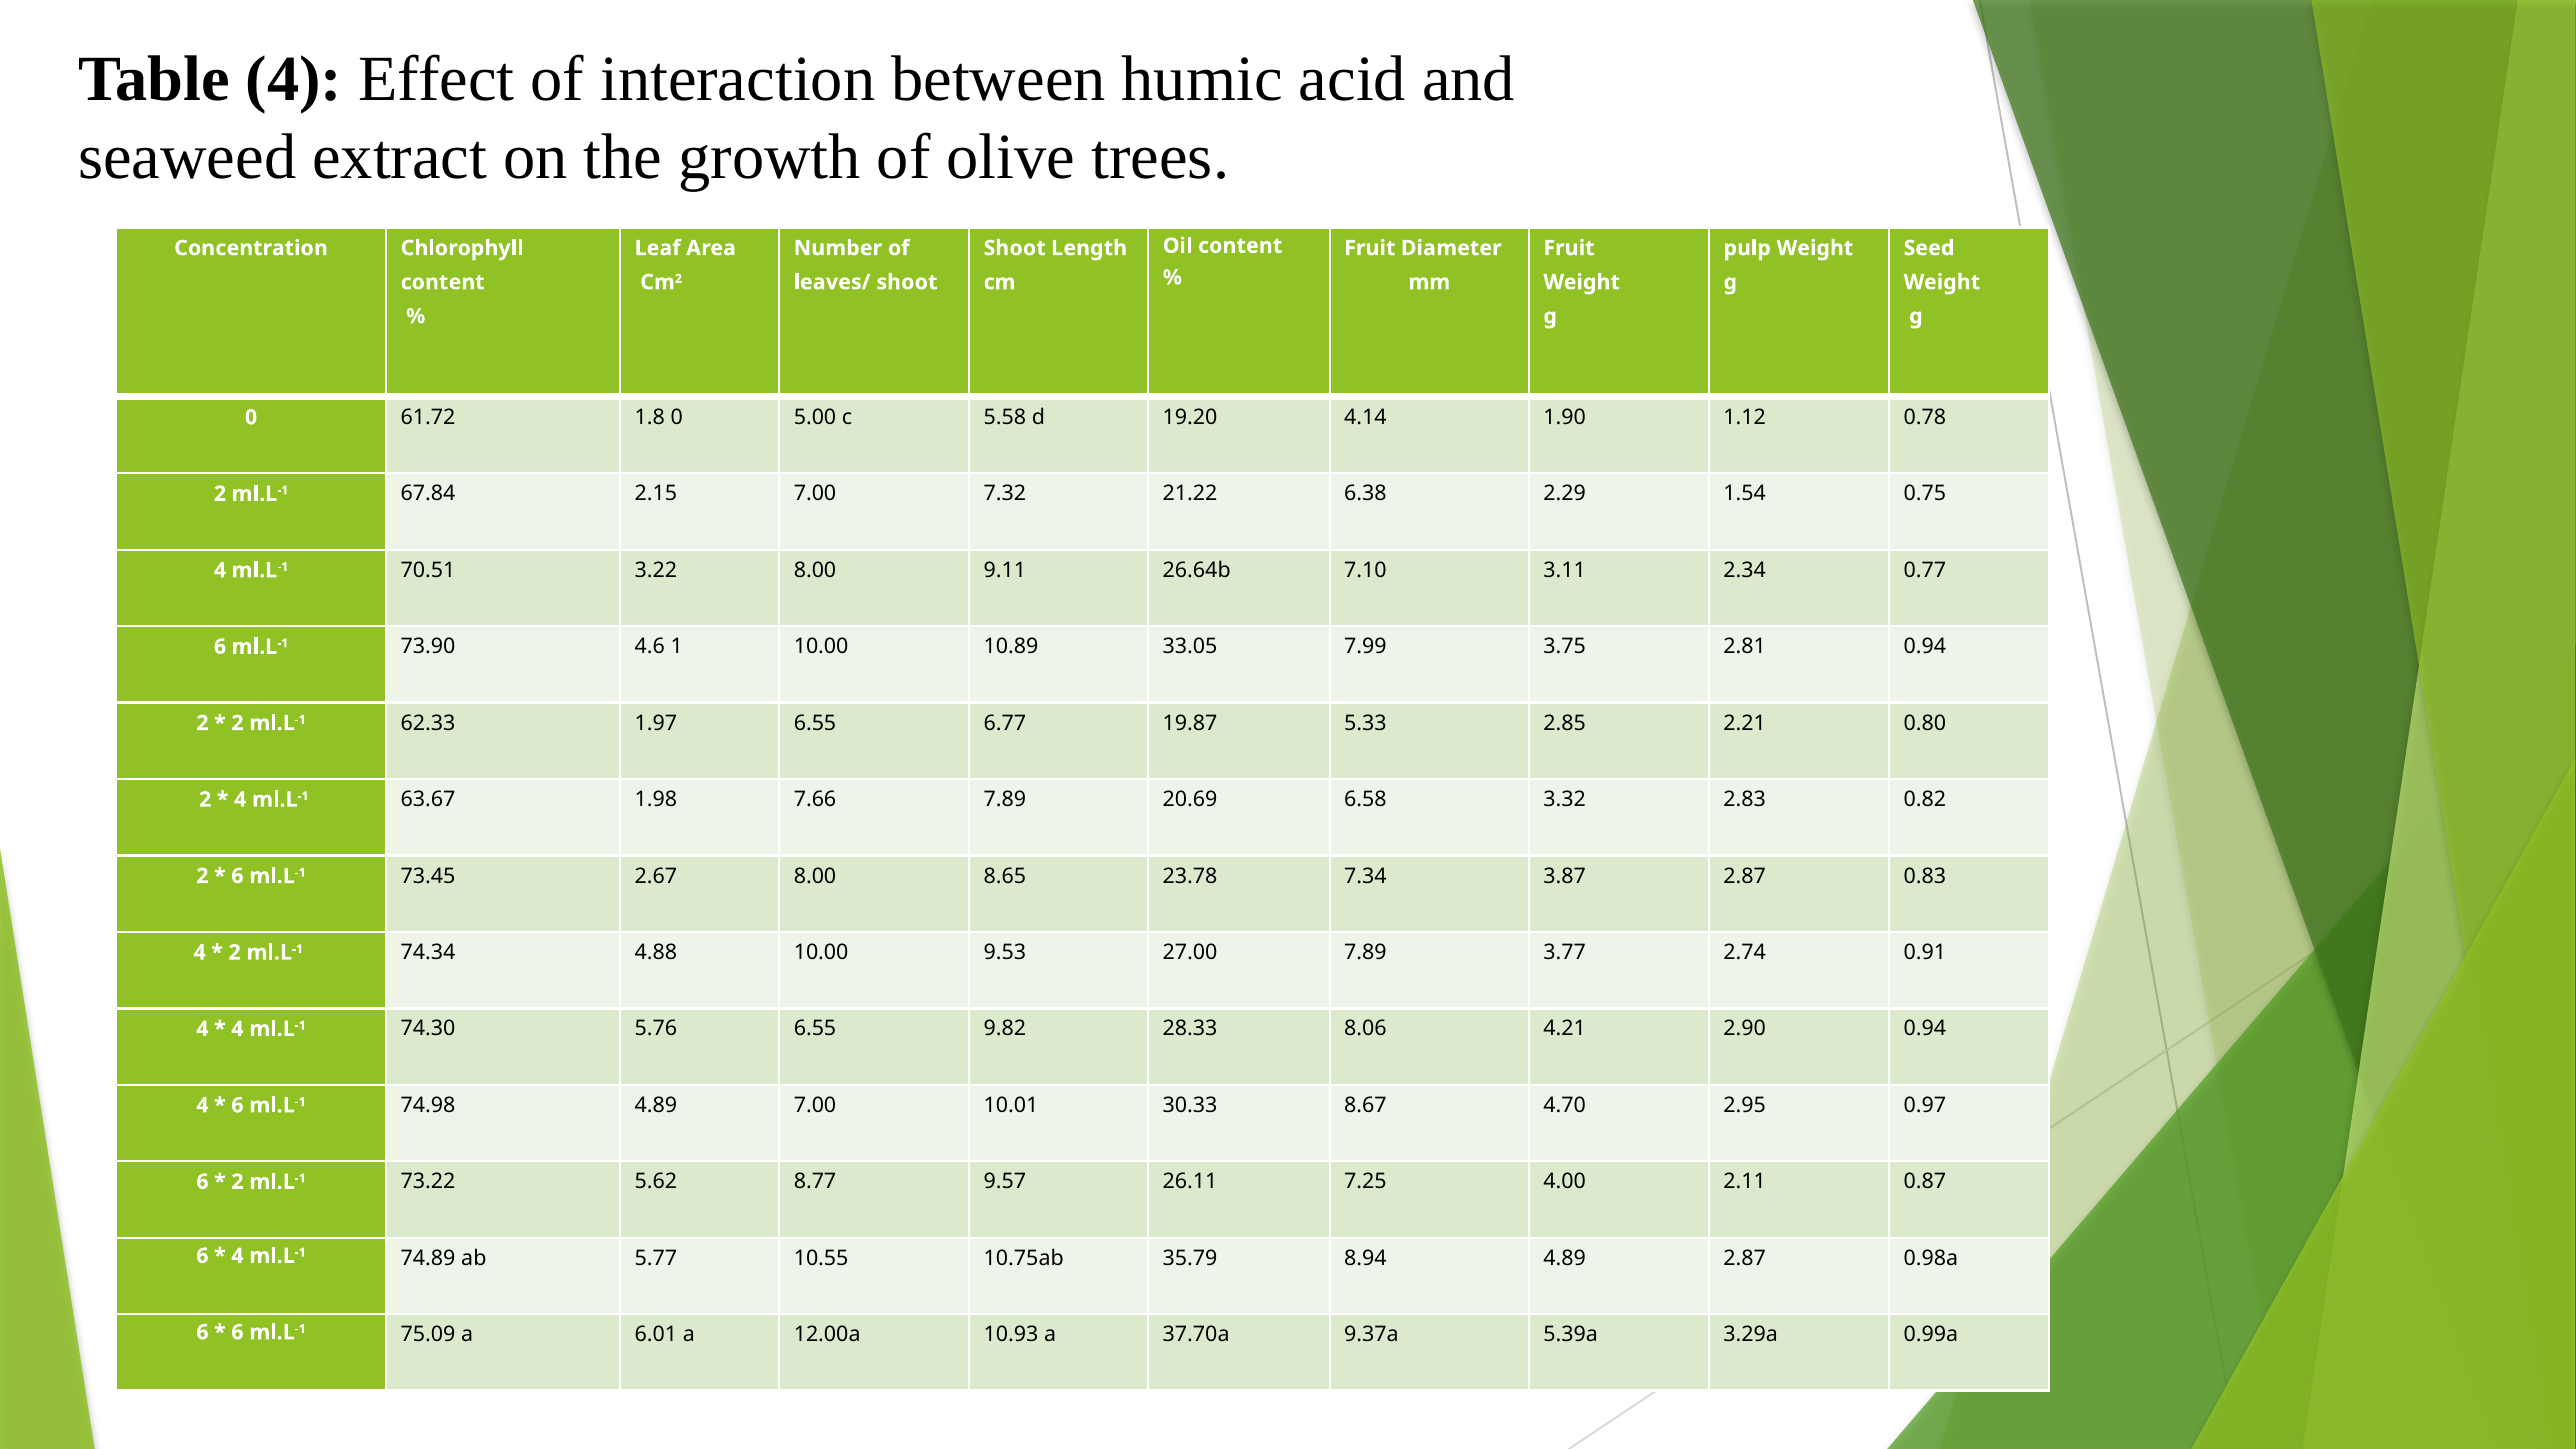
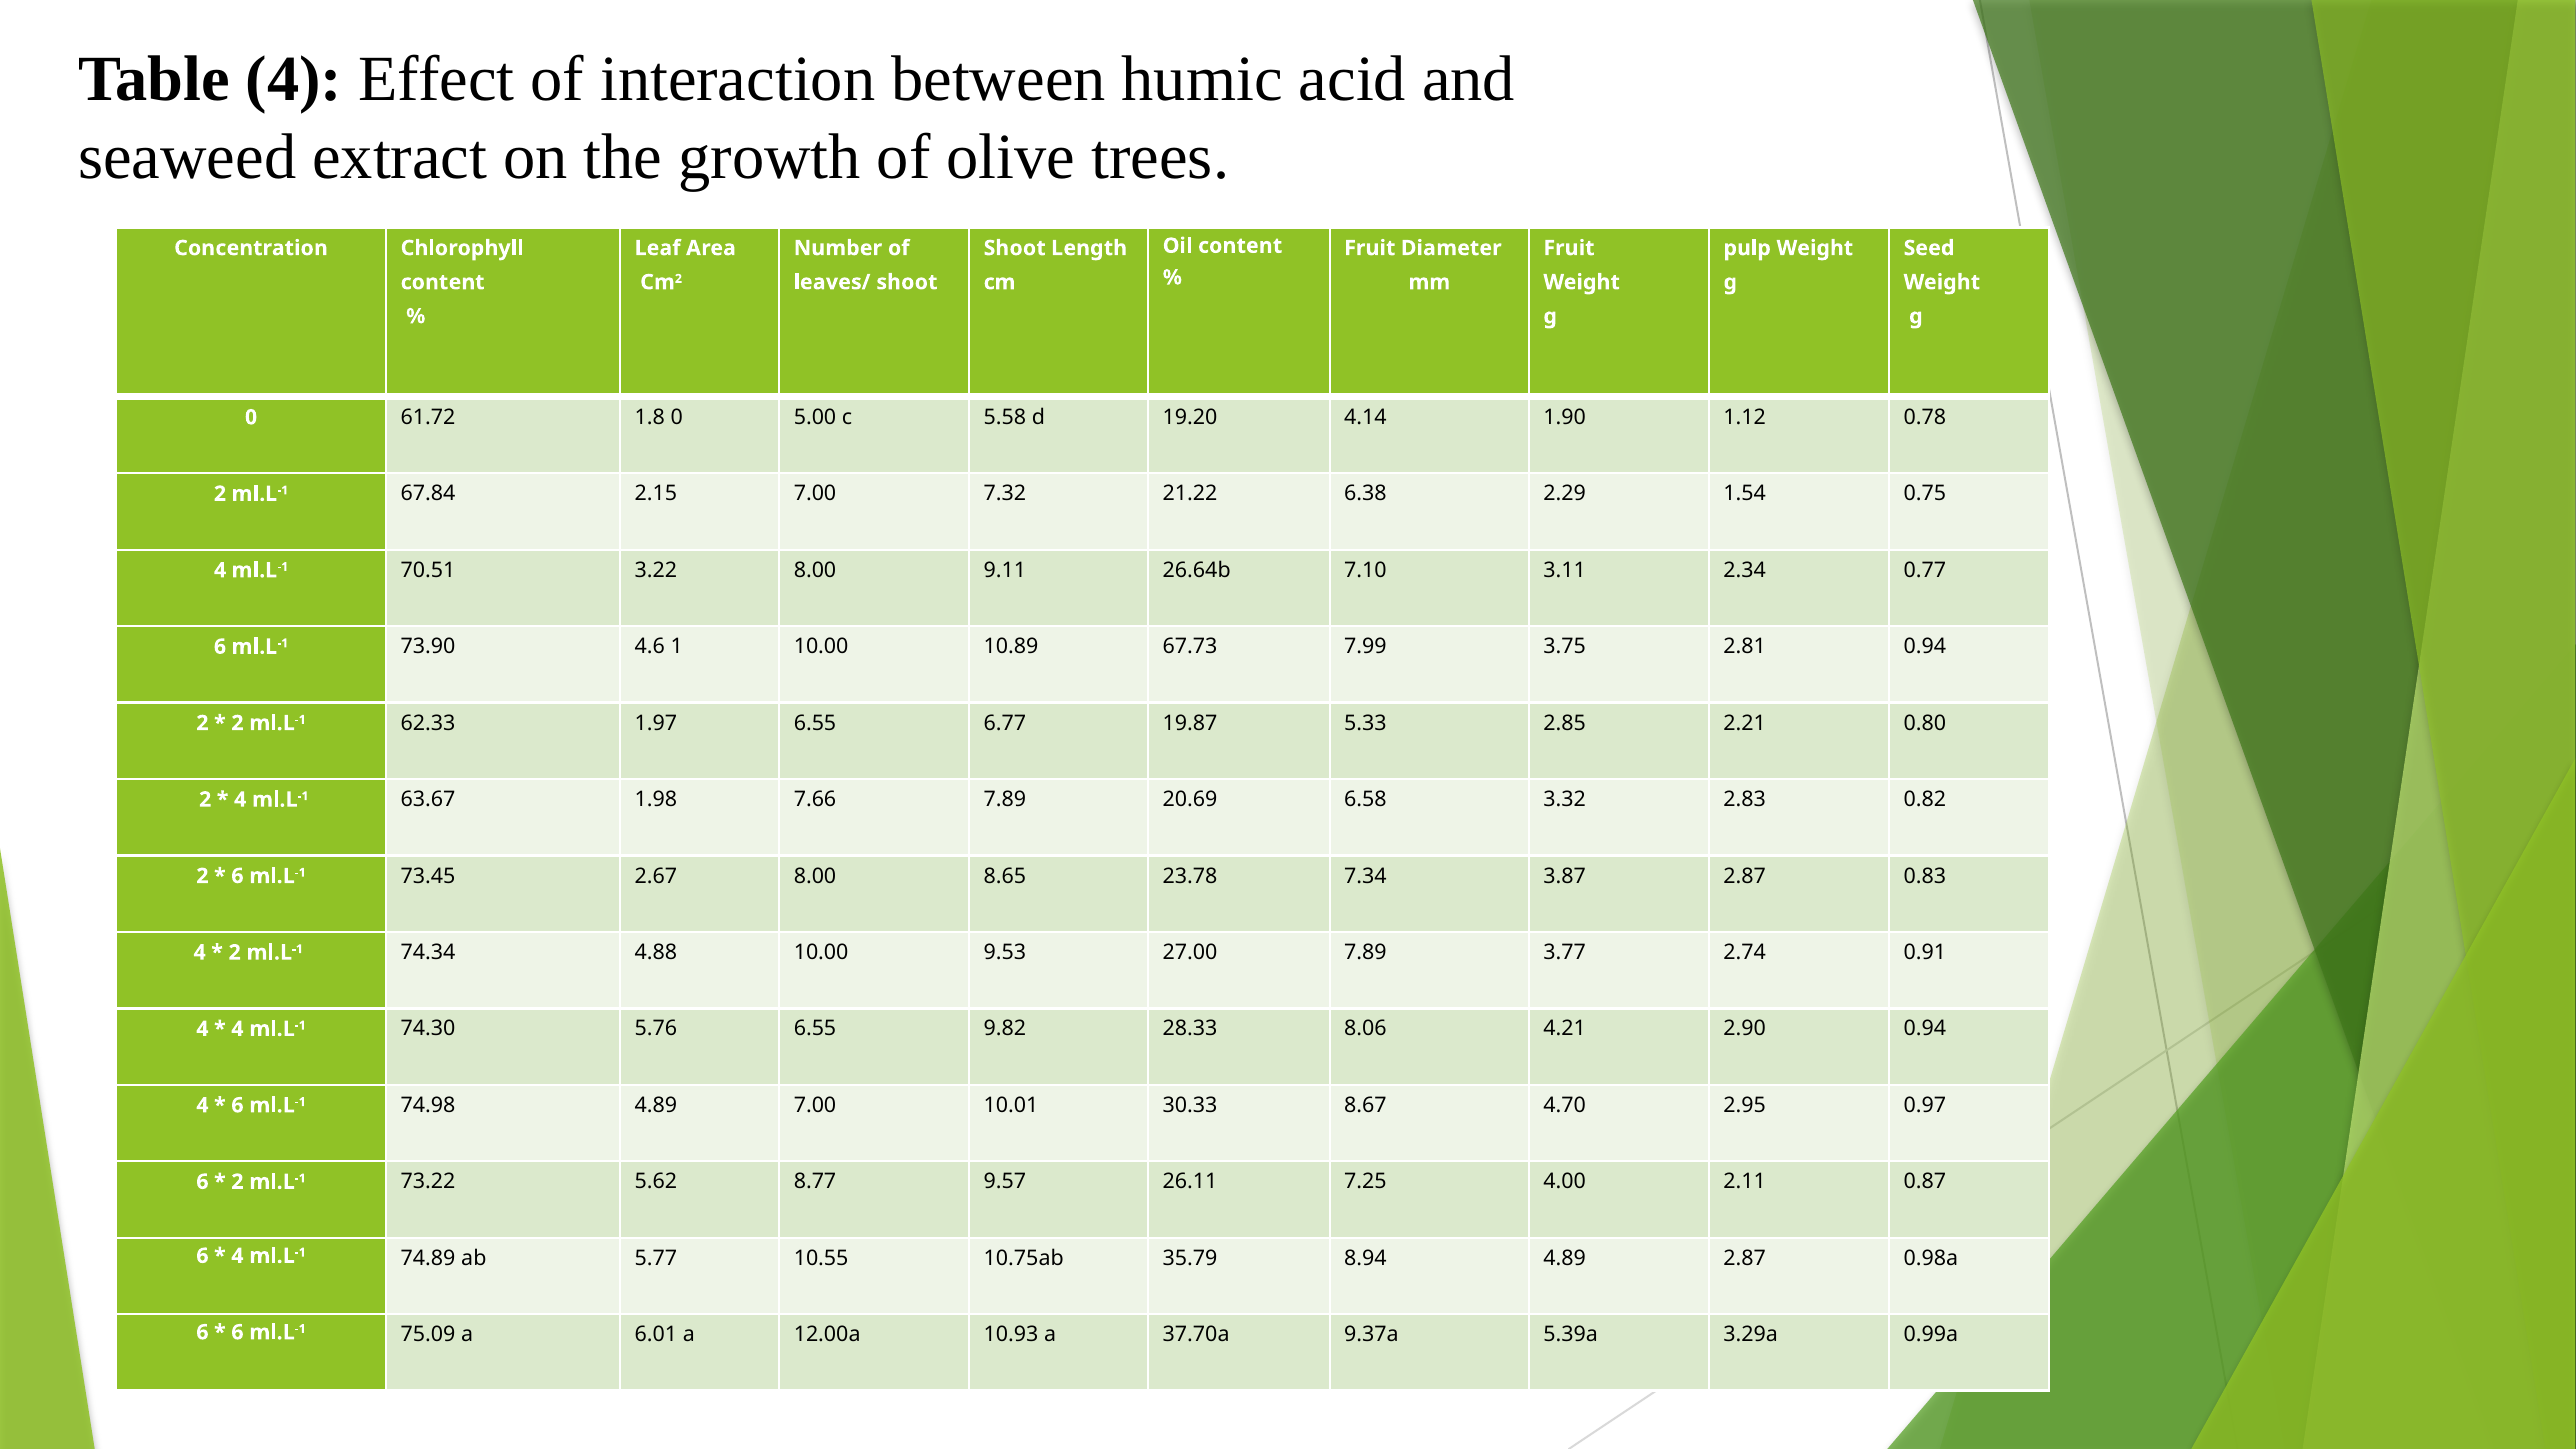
33.05: 33.05 -> 67.73
